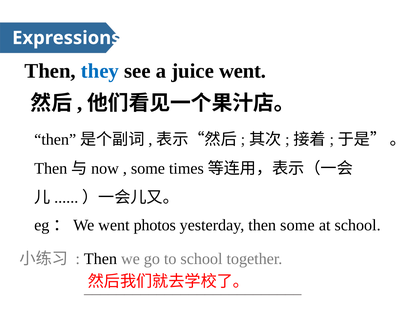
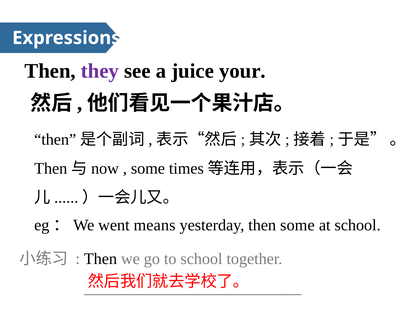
they colour: blue -> purple
juice went: went -> your
photos: photos -> means
